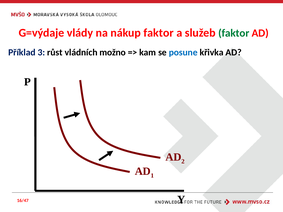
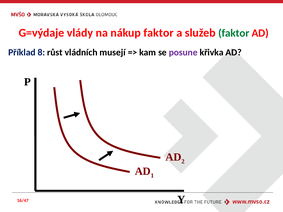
3: 3 -> 8
možno: možno -> musejí
posune colour: blue -> purple
